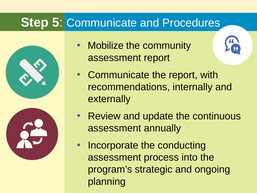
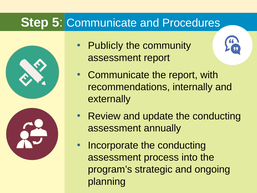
Mobilize: Mobilize -> Publicly
update the continuous: continuous -> conducting
